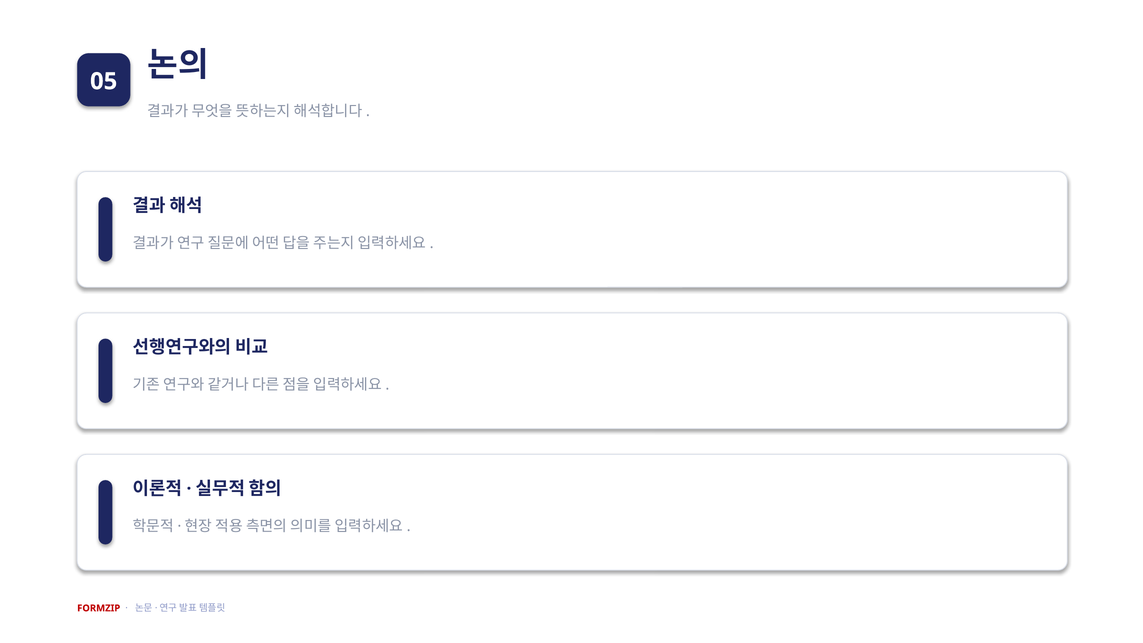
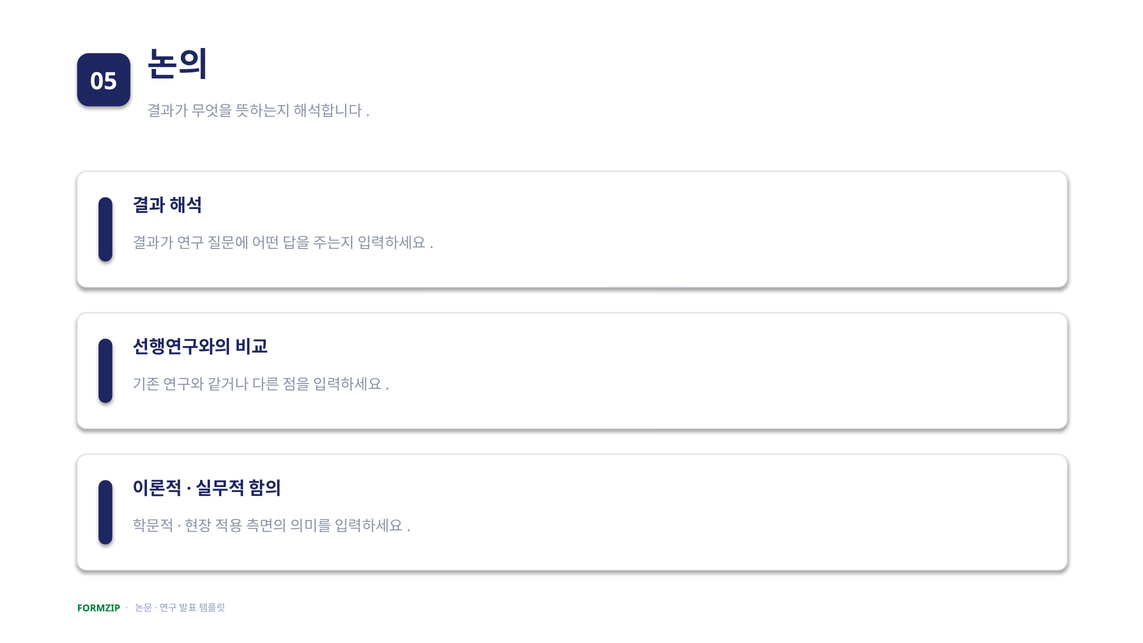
FORMZIP colour: red -> green
